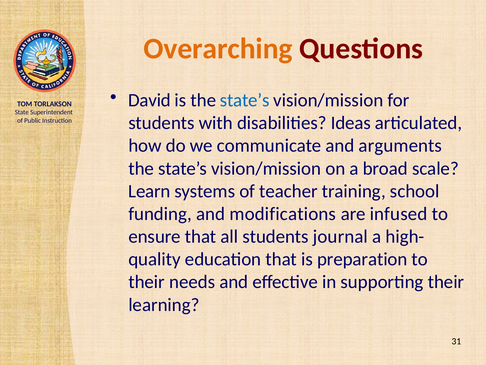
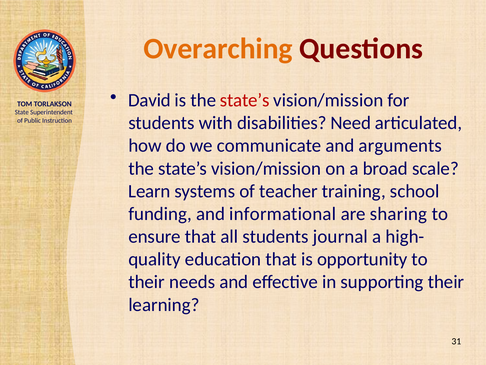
state’s at (245, 100) colour: blue -> red
Ideas: Ideas -> Need
modifications: modifications -> informational
infused: infused -> sharing
preparation: preparation -> opportunity
